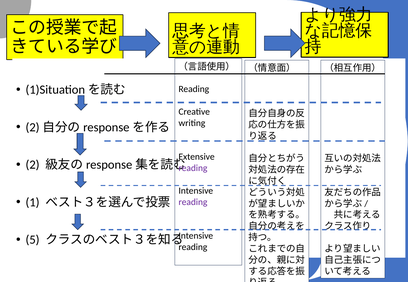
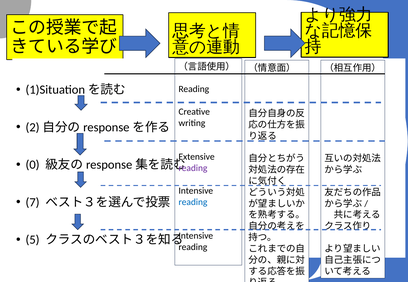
2: 2 -> 0
1: 1 -> 7
reading at (193, 202) colour: purple -> blue
